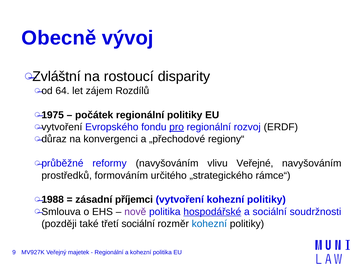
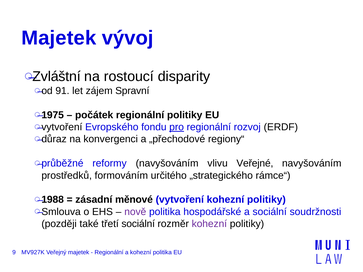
Obecně at (59, 38): Obecně -> Majetek
64: 64 -> 91
Rozdílů: Rozdílů -> Spravní
příjemci: příjemci -> měnové
hospodářské underline: present -> none
kohezní at (209, 224) colour: blue -> purple
